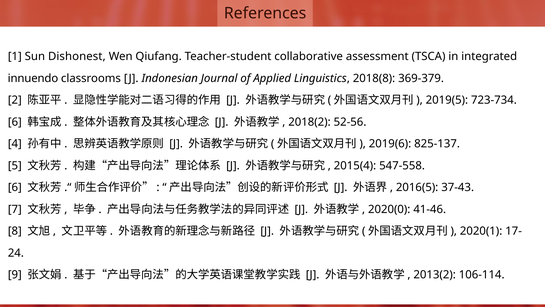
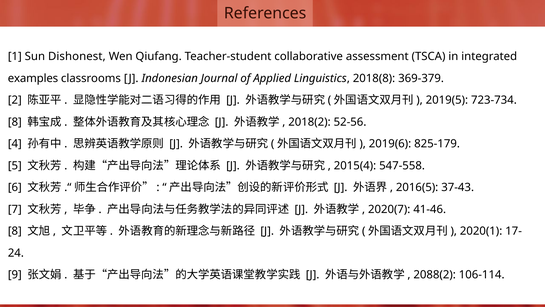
innuendo: innuendo -> examples
6 at (15, 122): 6 -> 8
825-137: 825-137 -> 825-179
2020(0: 2020(0 -> 2020(7
2013(2: 2013(2 -> 2088(2
